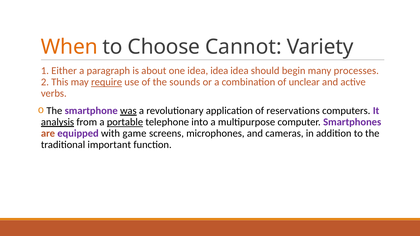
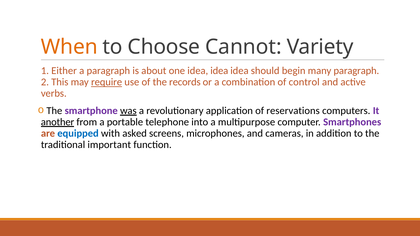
many processes: processes -> paragraph
sounds: sounds -> records
unclear: unclear -> control
analysis: analysis -> another
portable underline: present -> none
equipped colour: purple -> blue
game: game -> asked
